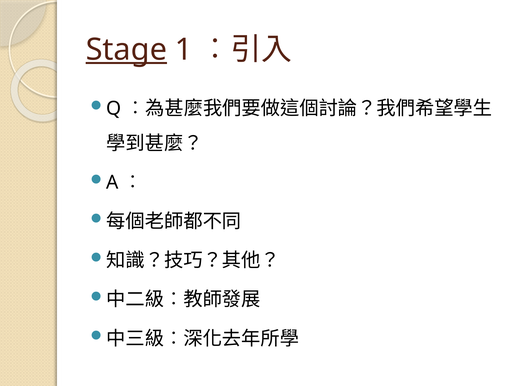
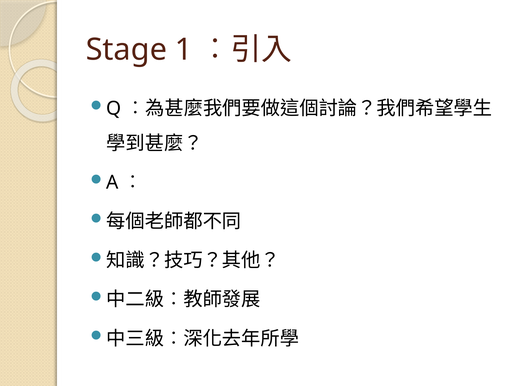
Stage underline: present -> none
